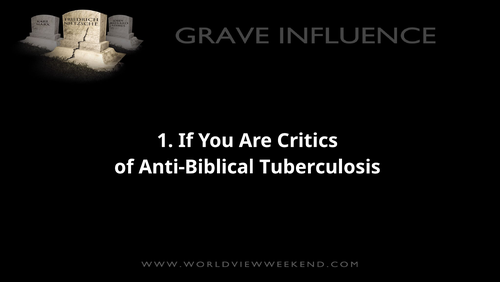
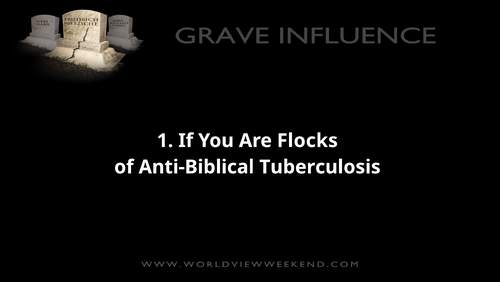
Critics: Critics -> Flocks
